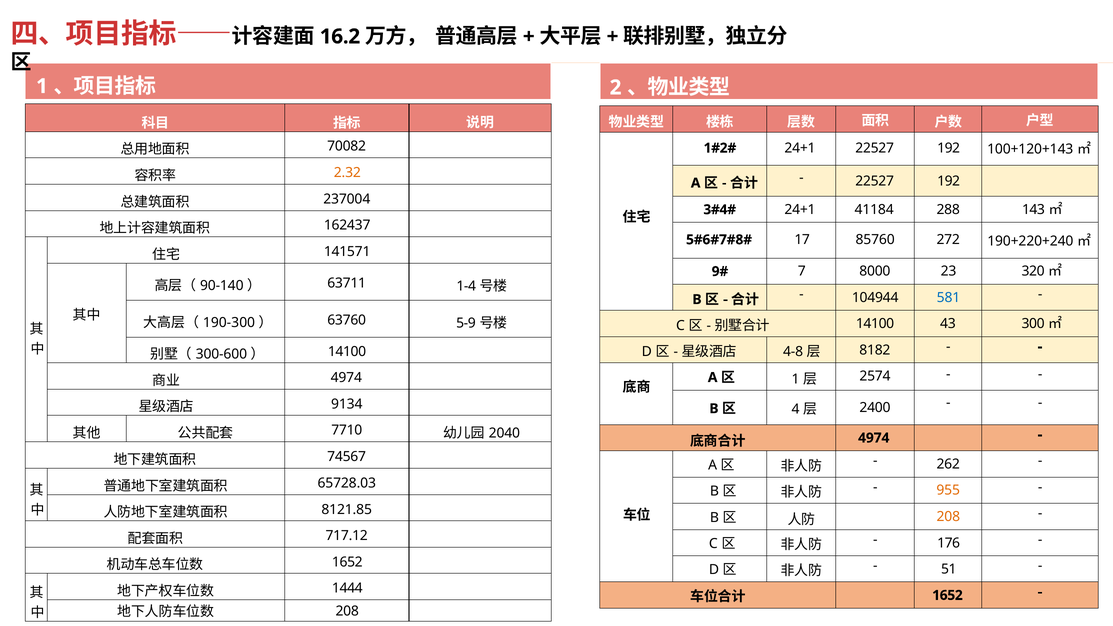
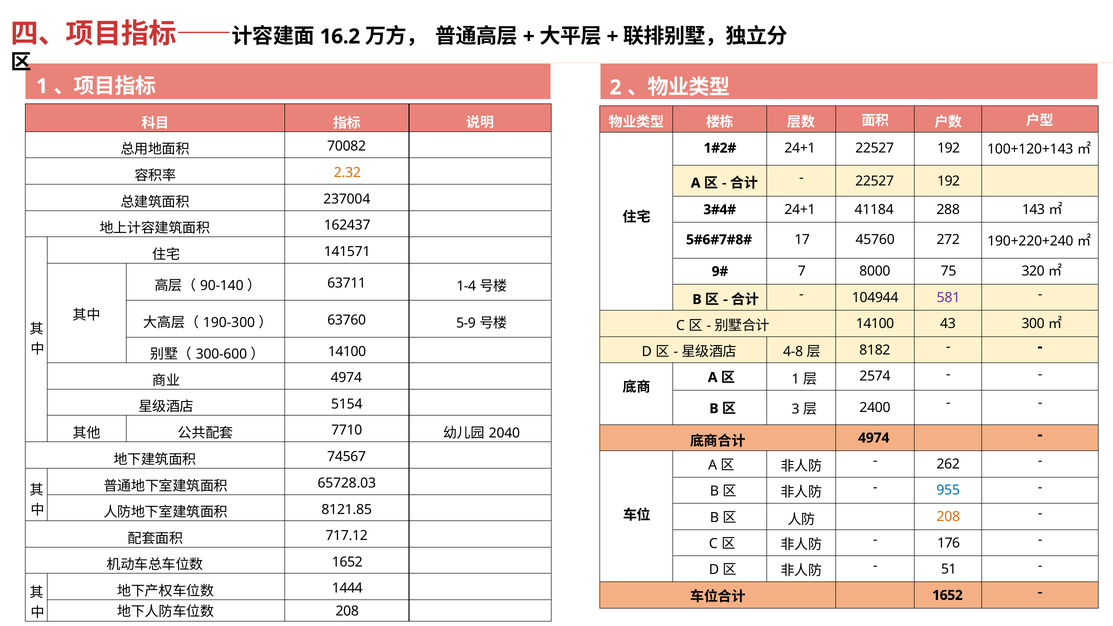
85760: 85760 -> 45760
23: 23 -> 75
581 colour: blue -> purple
9134: 9134 -> 5154
4: 4 -> 3
955 colour: orange -> blue
